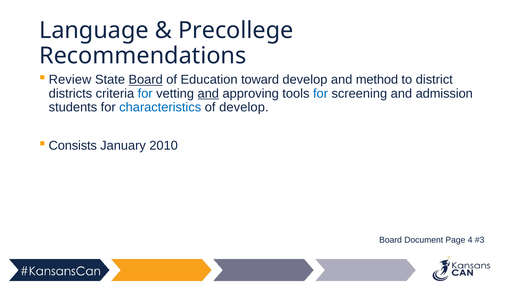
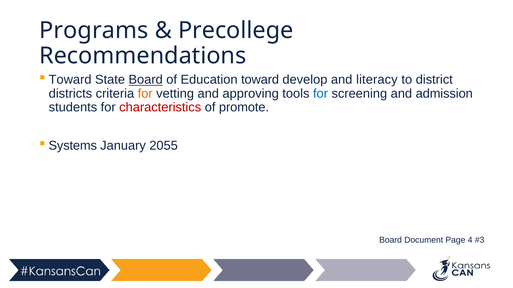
Language: Language -> Programs
Review at (70, 80): Review -> Toward
method: method -> literacy
for at (145, 94) colour: blue -> orange
and at (208, 94) underline: present -> none
characteristics colour: blue -> red
of develop: develop -> promote
Consists: Consists -> Systems
2010: 2010 -> 2055
